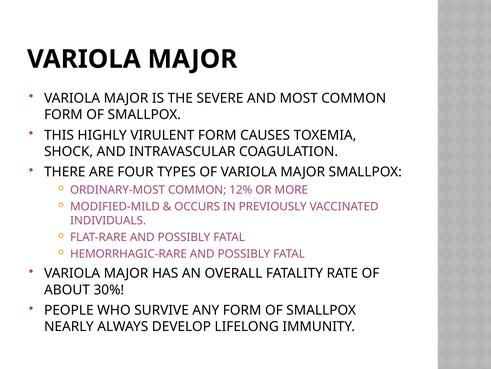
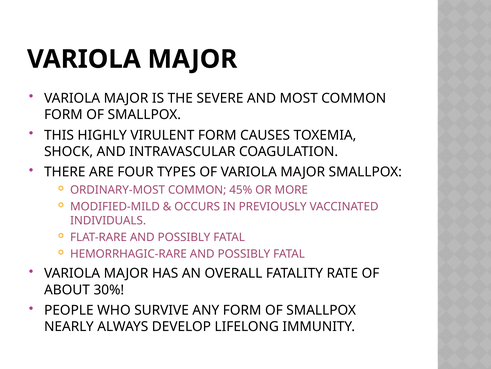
12%: 12% -> 45%
